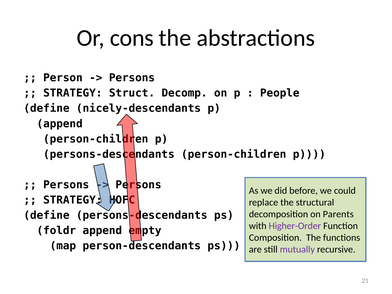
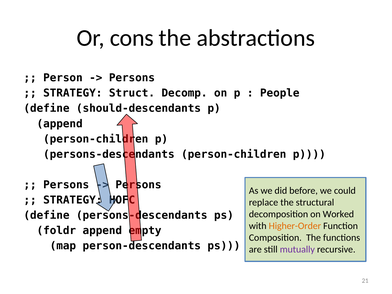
nicely-descendants: nicely-descendants -> should-descendants
Parents: Parents -> Worked
Higher-Order colour: purple -> orange
